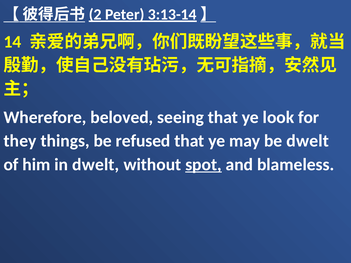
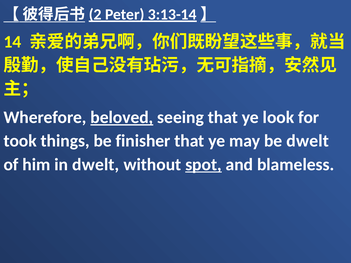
beloved underline: none -> present
they: they -> took
refused: refused -> finisher
